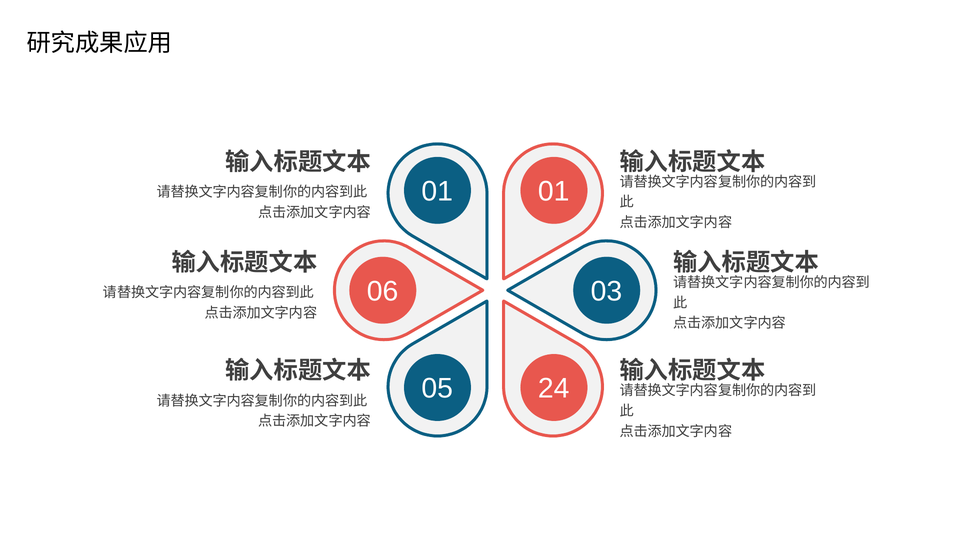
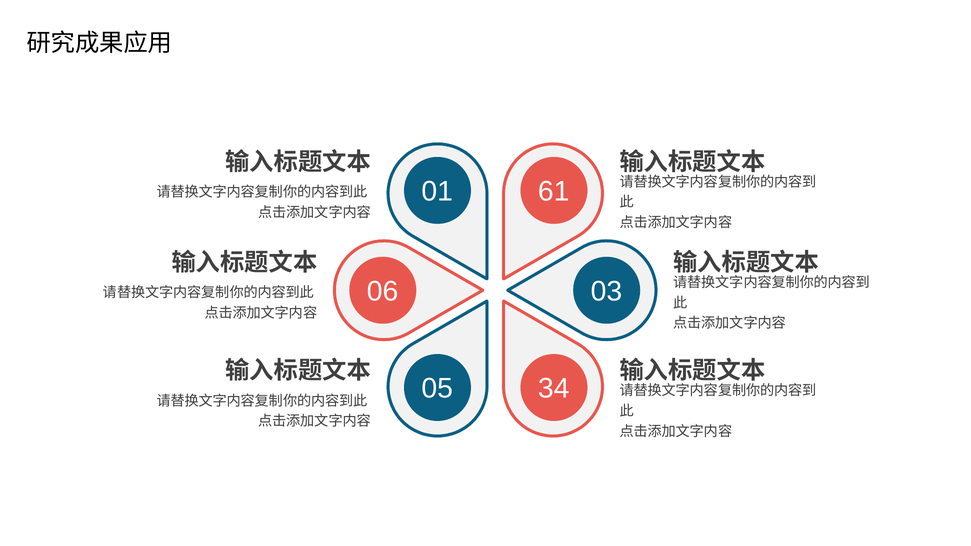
01 01: 01 -> 61
24: 24 -> 34
